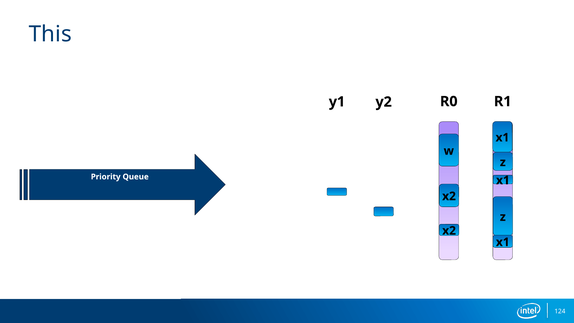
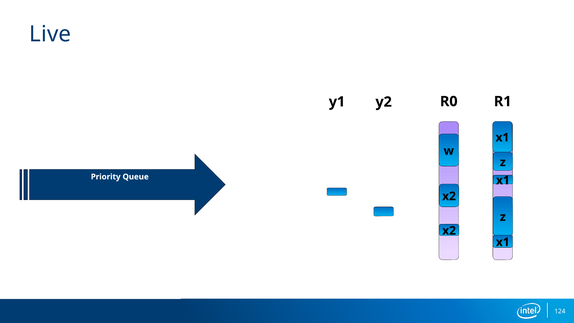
This: This -> Live
